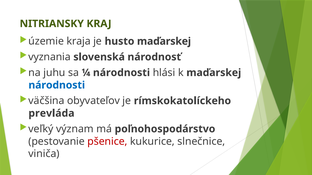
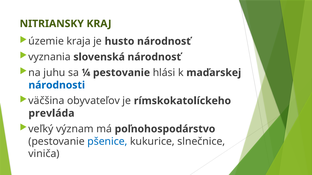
husto maďarskej: maďarskej -> národnosť
¼ národnosti: národnosti -> pestovanie
pšenice colour: red -> blue
